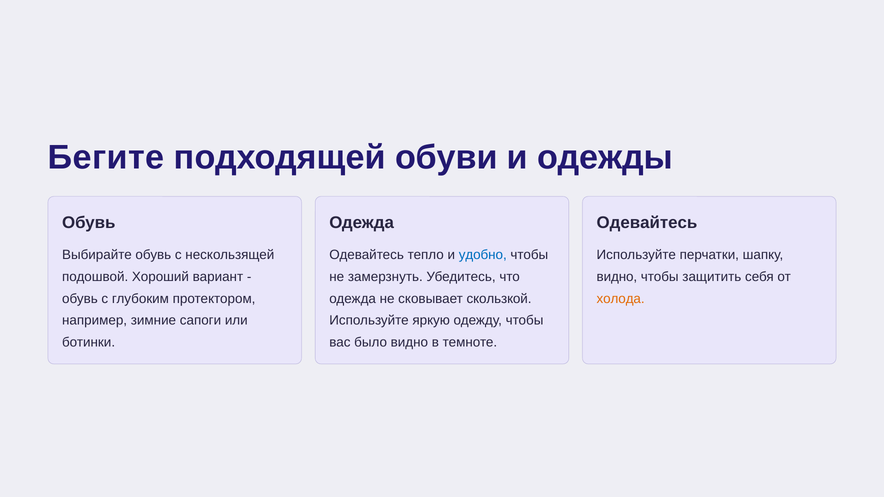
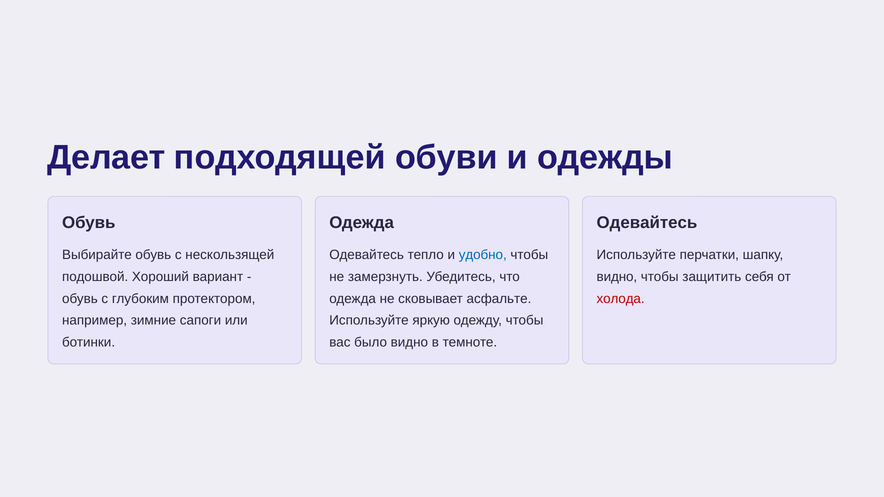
Бегите: Бегите -> Делает
скользкой: скользкой -> асфальте
холода colour: orange -> red
